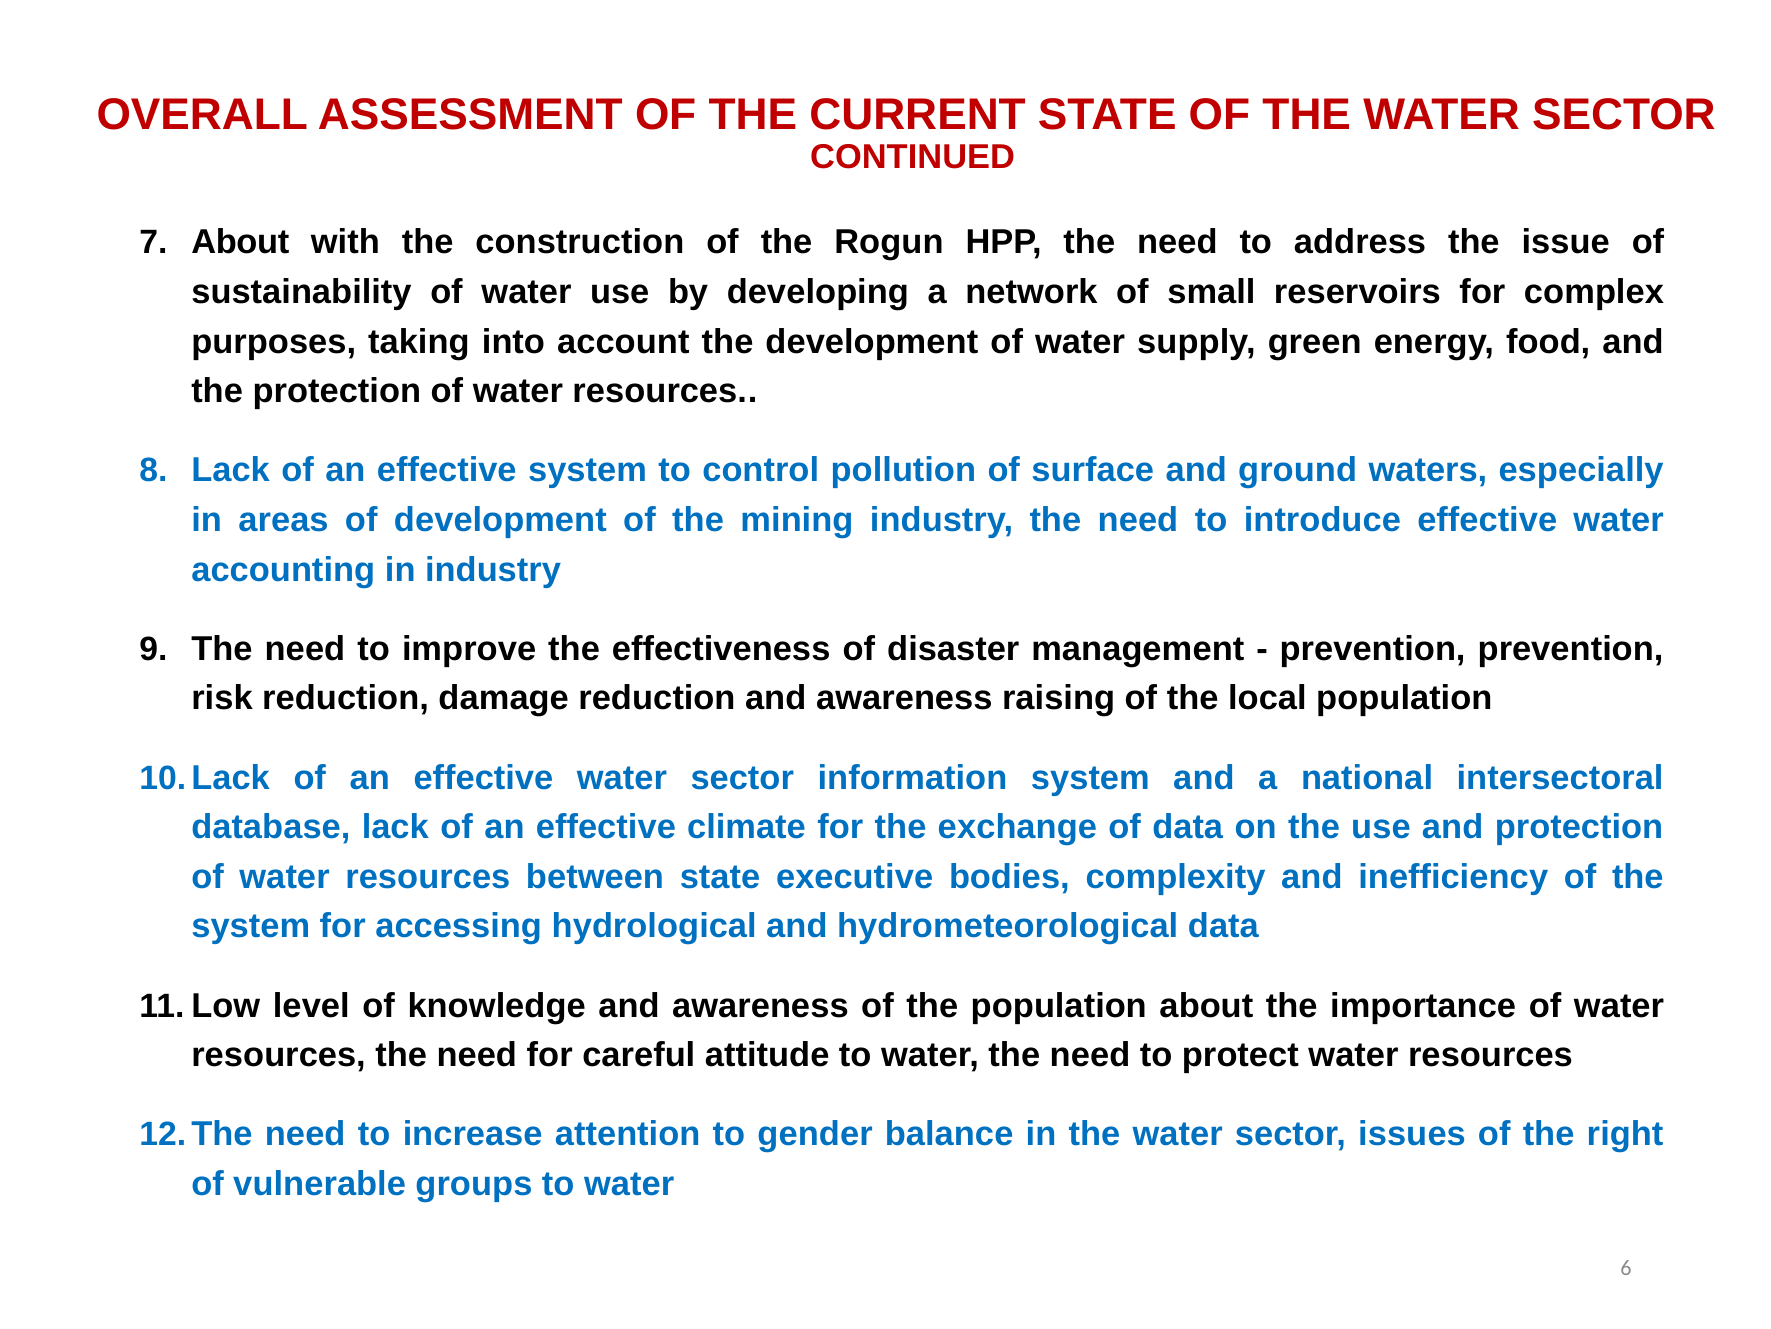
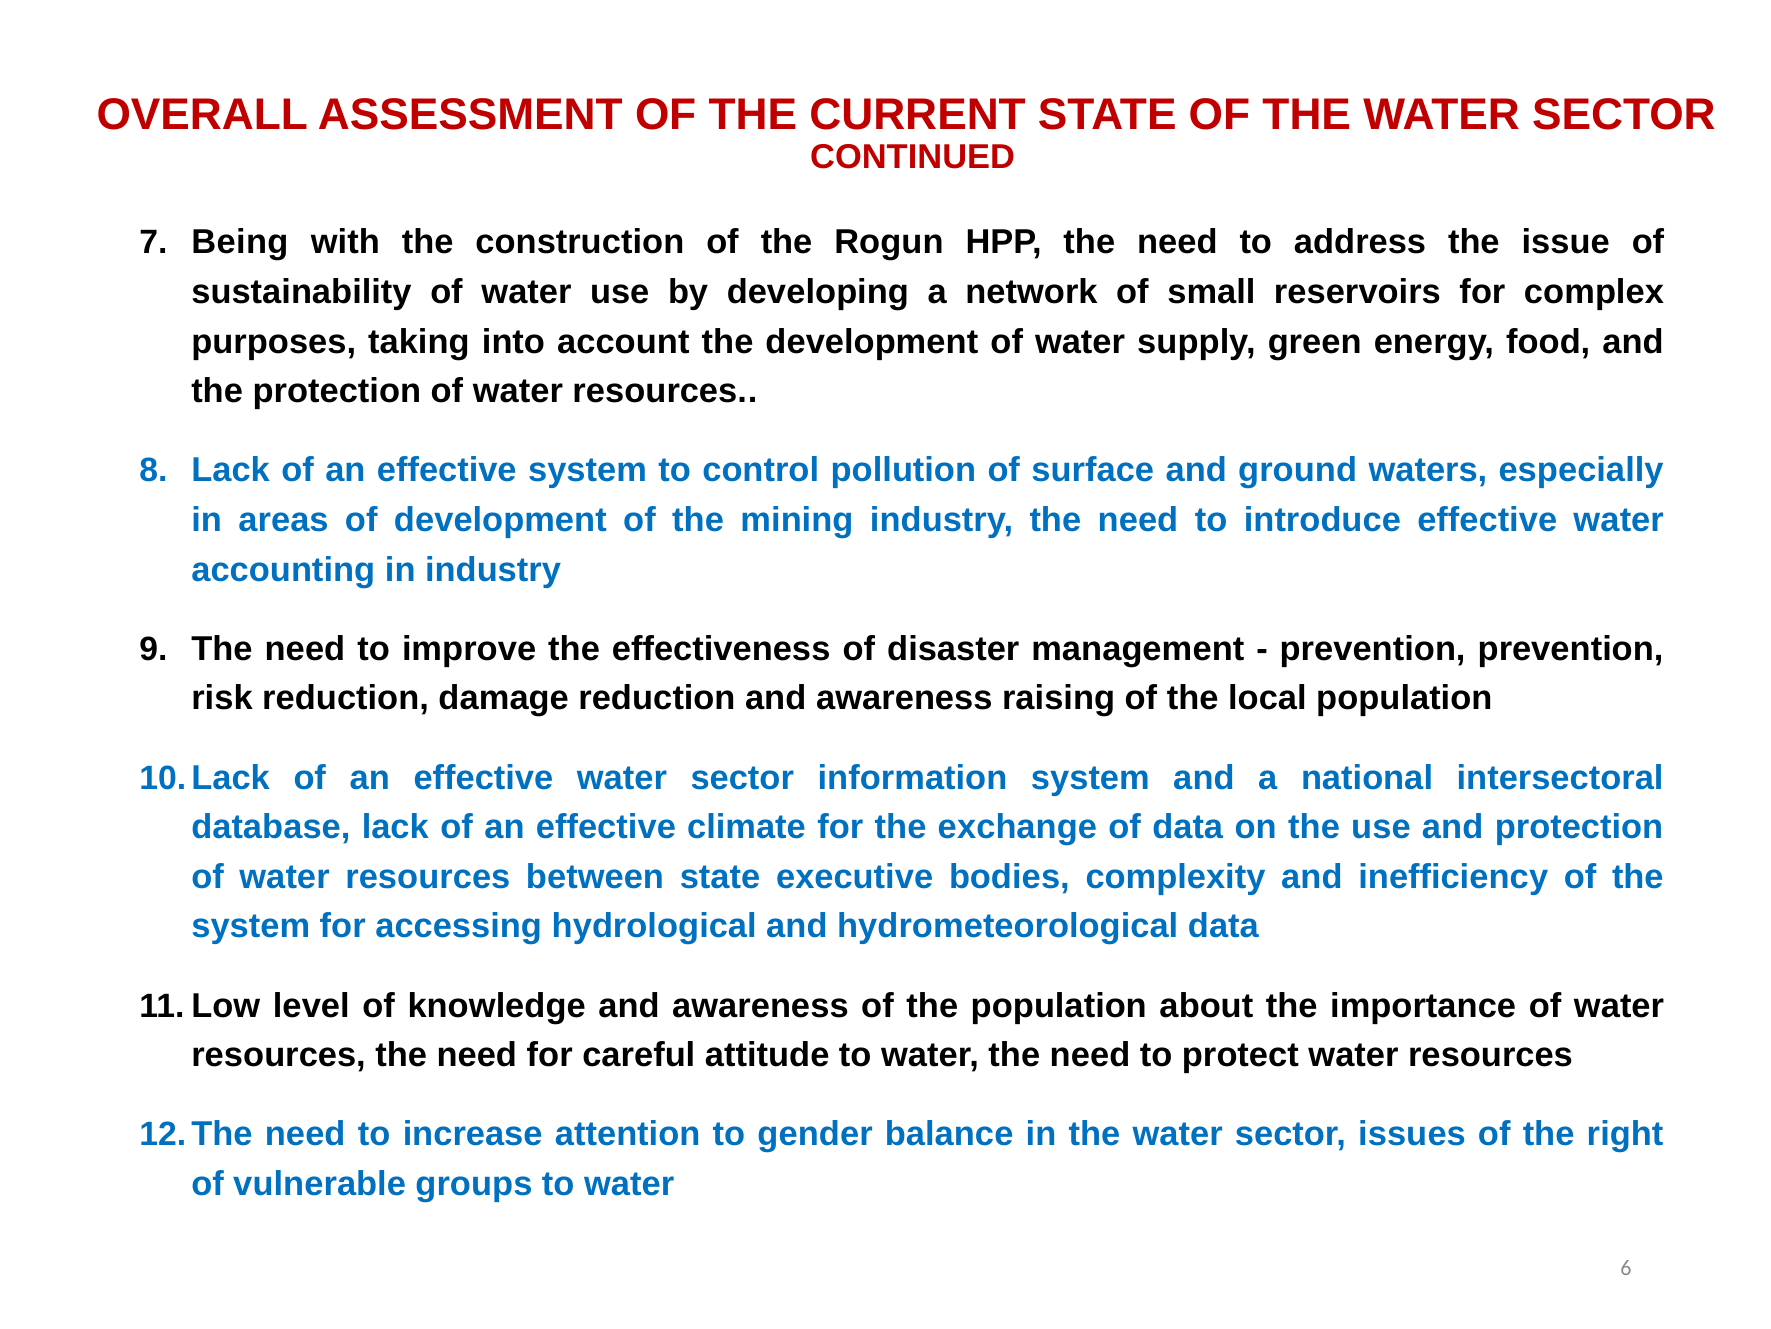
About at (240, 242): About -> Being
